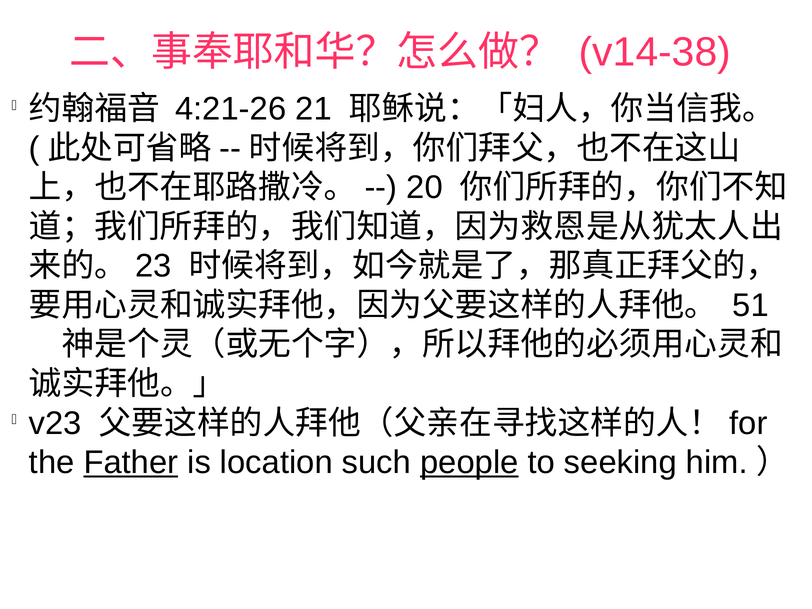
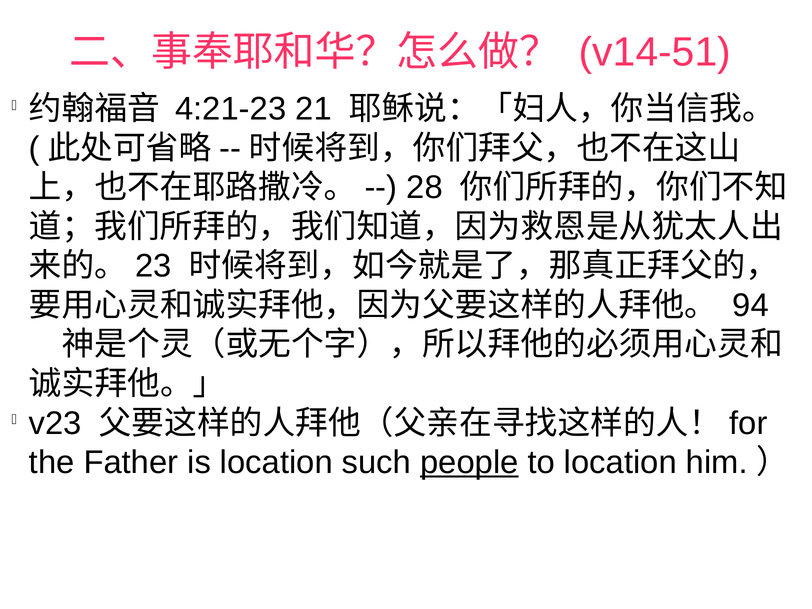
v14-38: v14-38 -> v14-51
4:21-26: 4:21-26 -> 4:21-23
20: 20 -> 28
51: 51 -> 94
Father underline: present -> none
to seeking: seeking -> location
